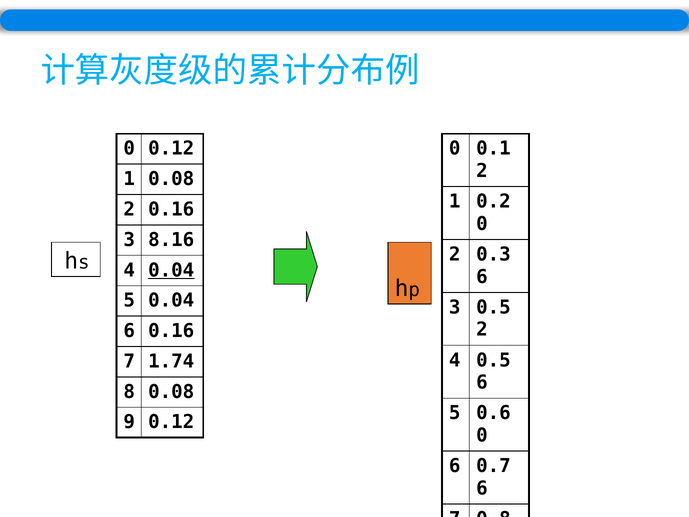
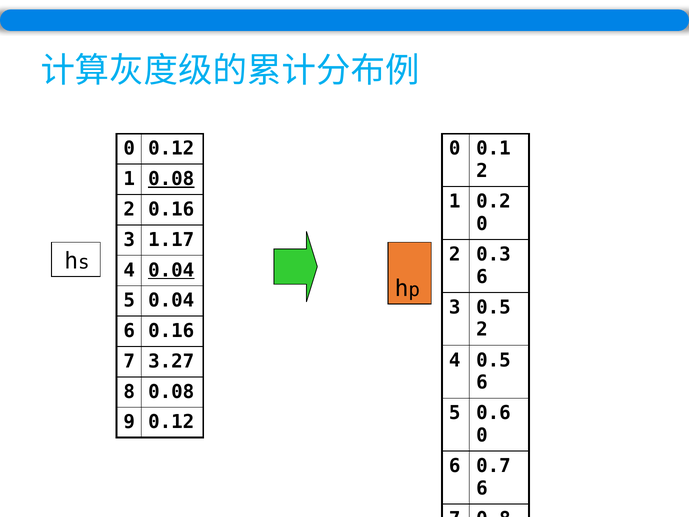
0.08 at (171, 179) underline: none -> present
8.16: 8.16 -> 1.17
1.74: 1.74 -> 3.27
